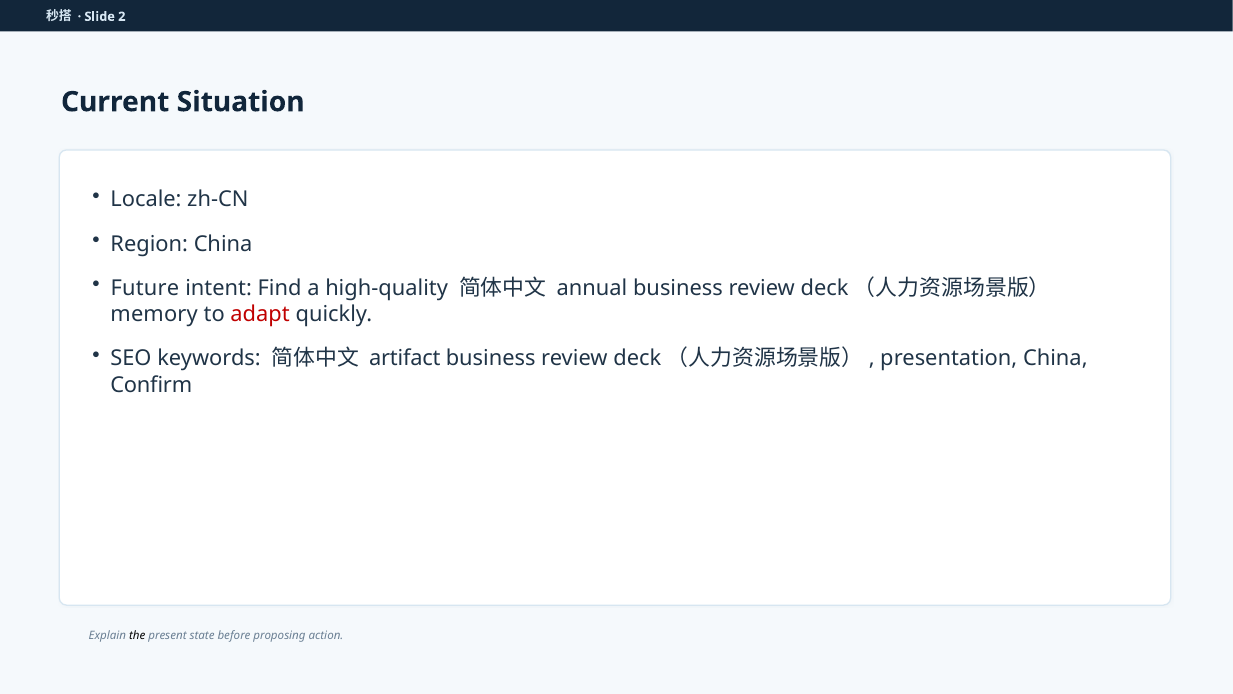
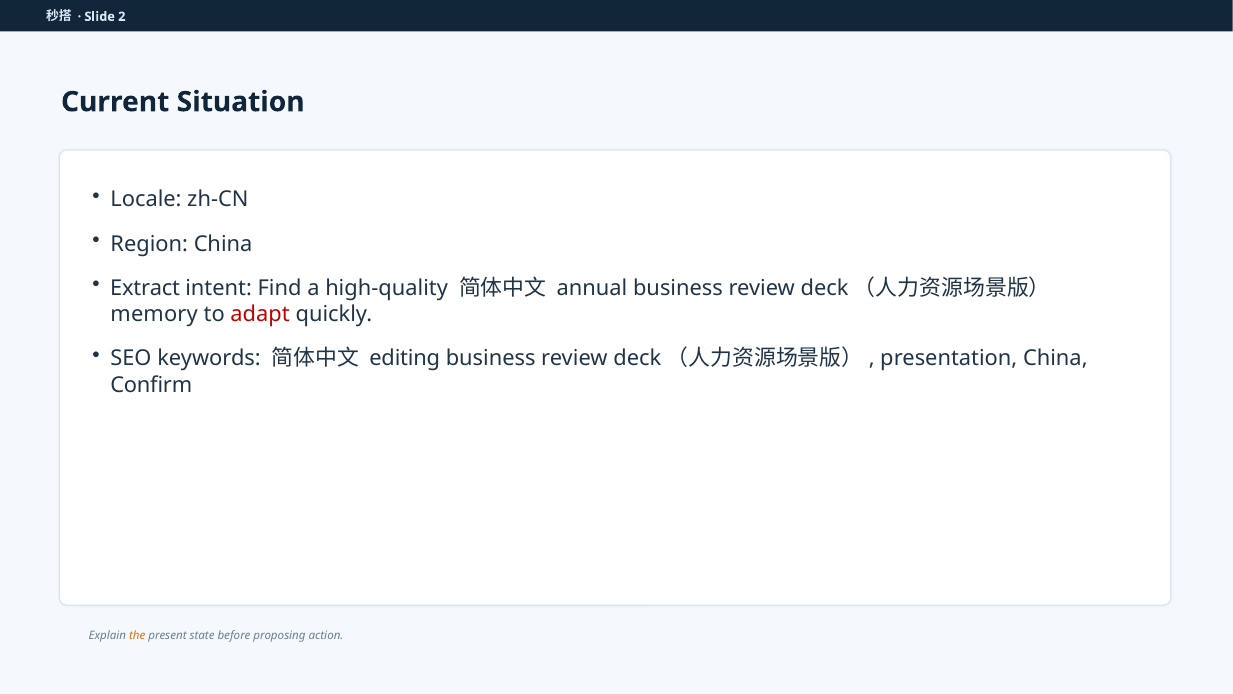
Future: Future -> Extract
artifact: artifact -> editing
the colour: black -> orange
